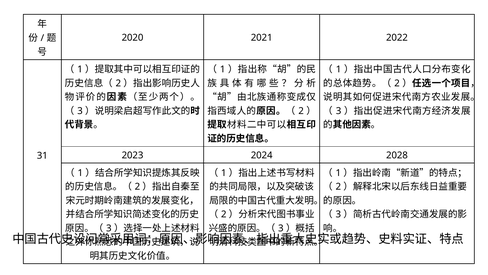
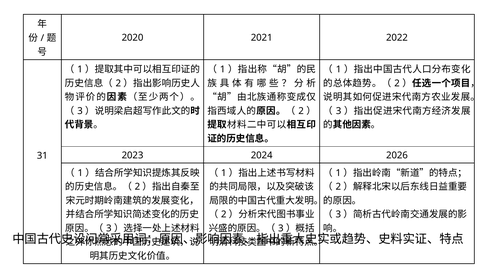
2028: 2028 -> 2026
